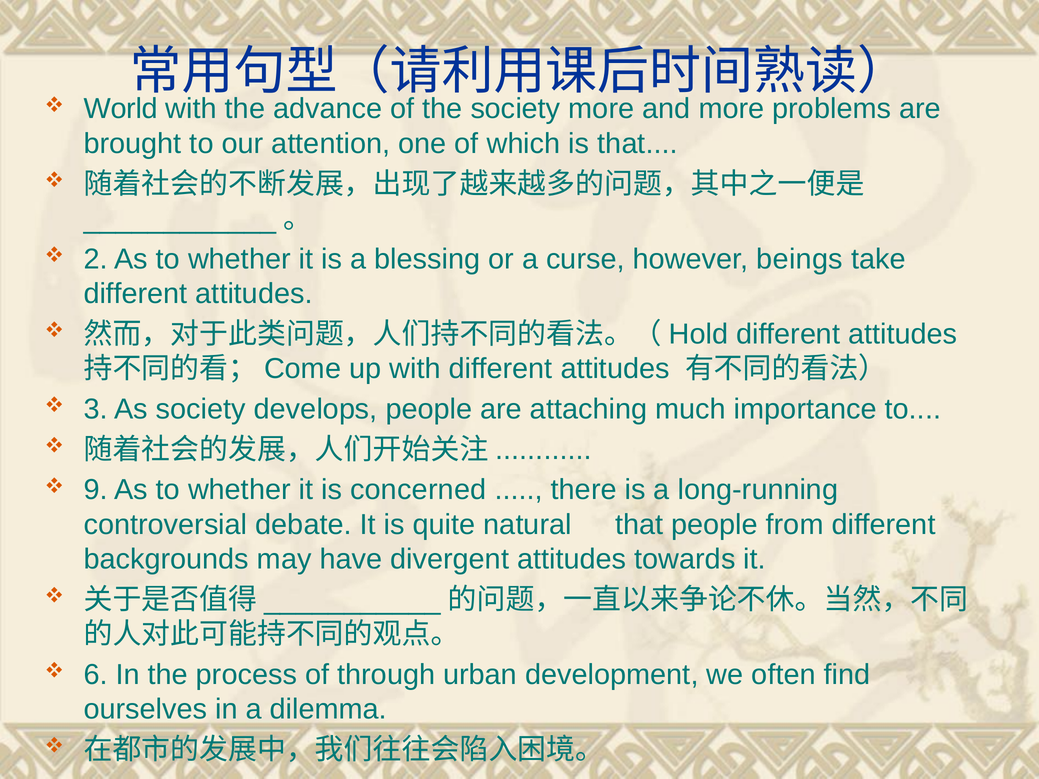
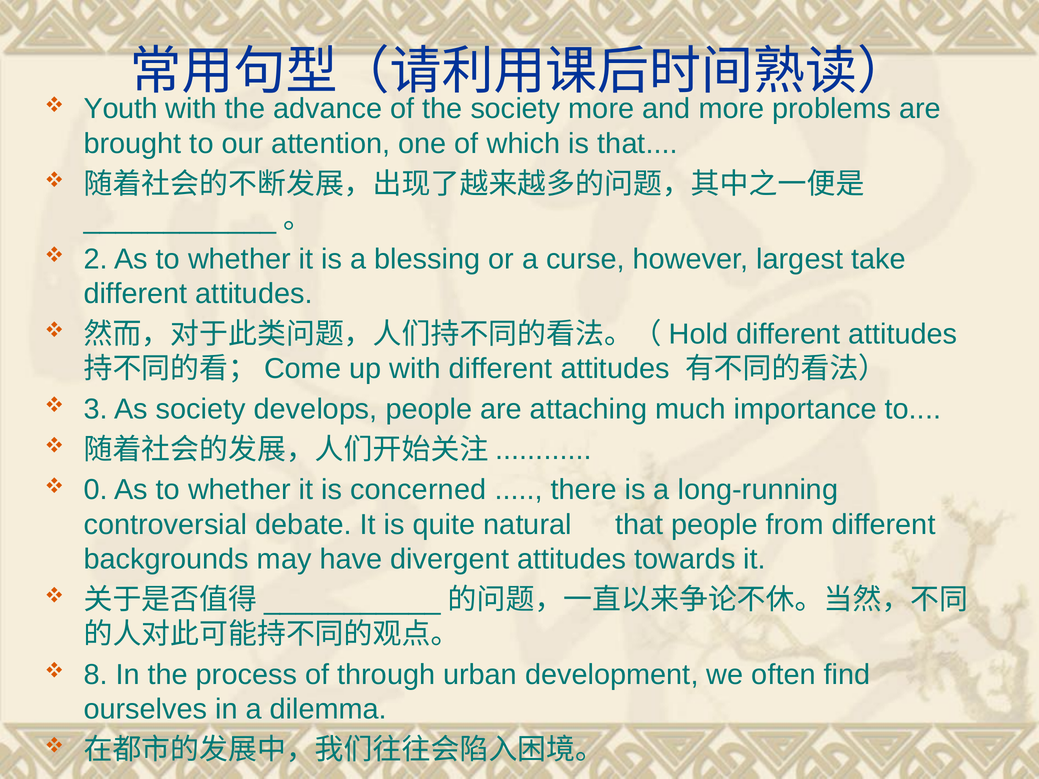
World: World -> Youth
beings: beings -> largest
9: 9 -> 0
6: 6 -> 8
